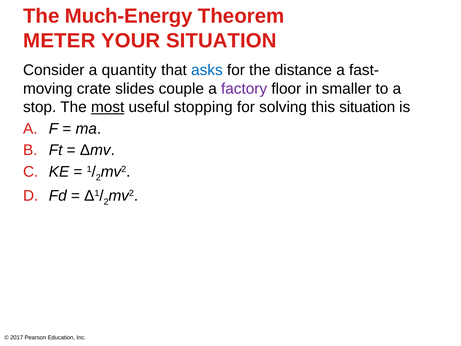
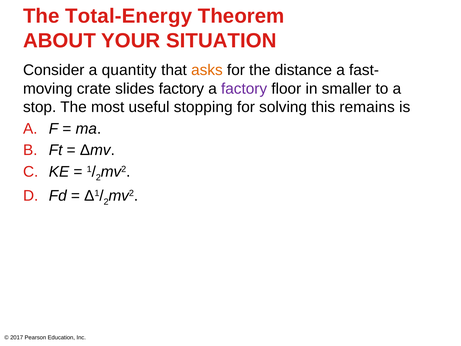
Much-Energy: Much-Energy -> Total-Energy
METER: METER -> ABOUT
asks colour: blue -> orange
slides couple: couple -> factory
most underline: present -> none
this situation: situation -> remains
